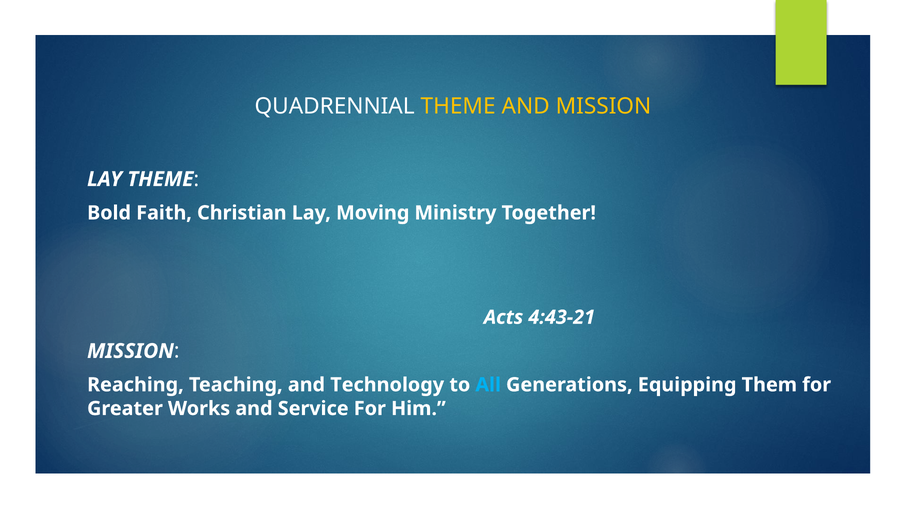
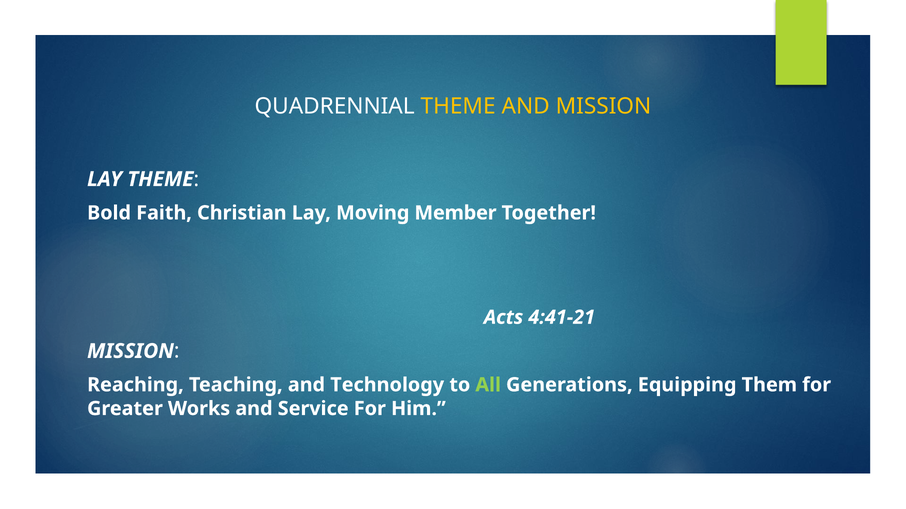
Ministry: Ministry -> Member
4:43-21: 4:43-21 -> 4:41-21
All colour: light blue -> light green
